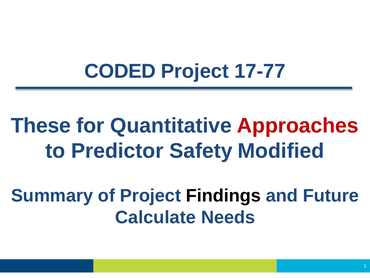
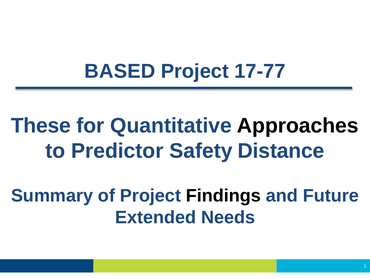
CODED: CODED -> BASED
Approaches colour: red -> black
Modified: Modified -> Distance
Calculate: Calculate -> Extended
